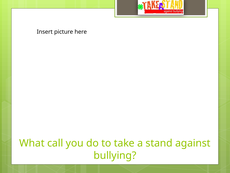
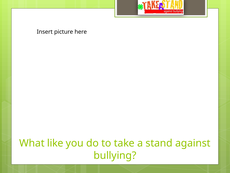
call: call -> like
